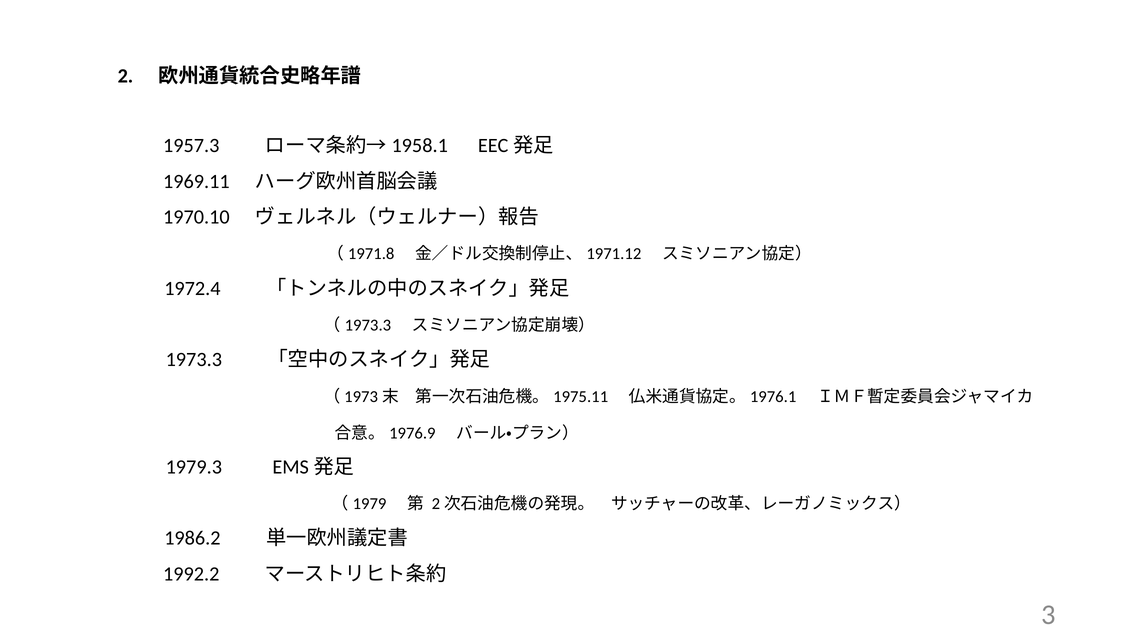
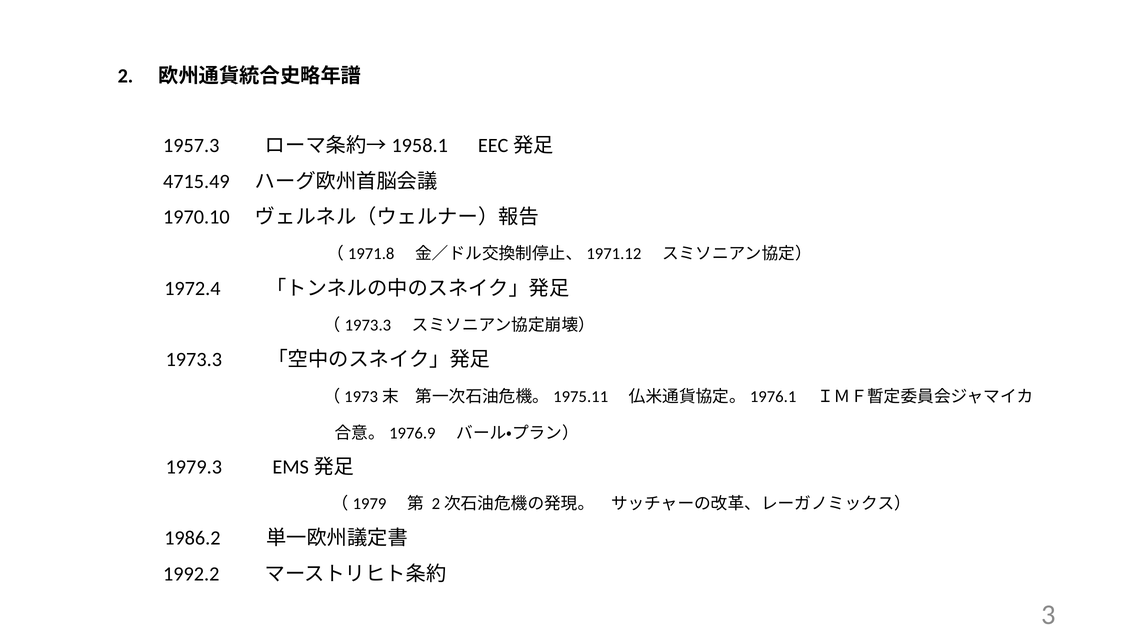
1969.11: 1969.11 -> 4715.49
